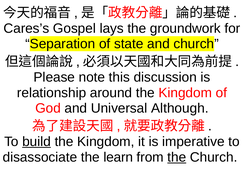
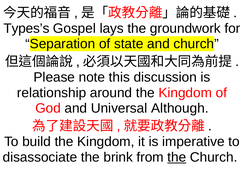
Cares’s: Cares’s -> Types’s
build underline: present -> none
learn: learn -> brink
